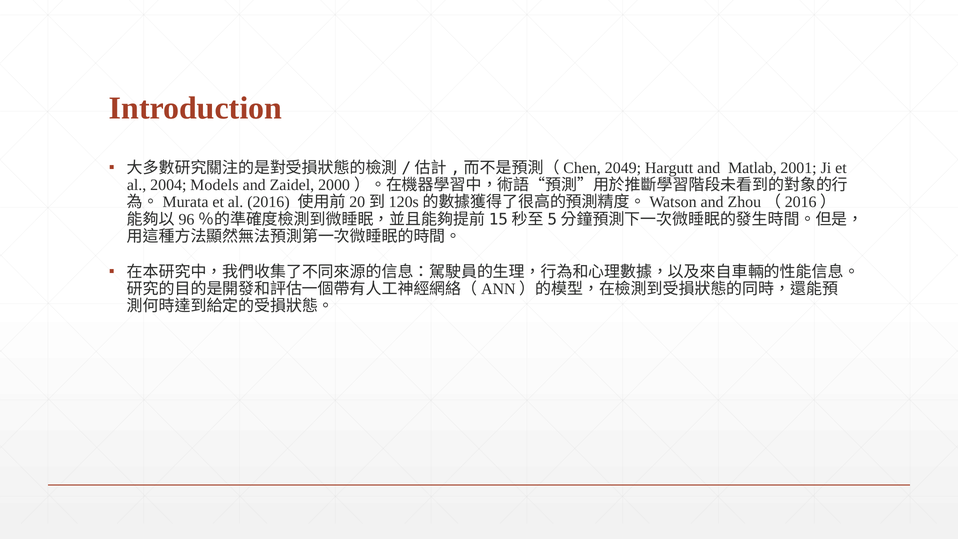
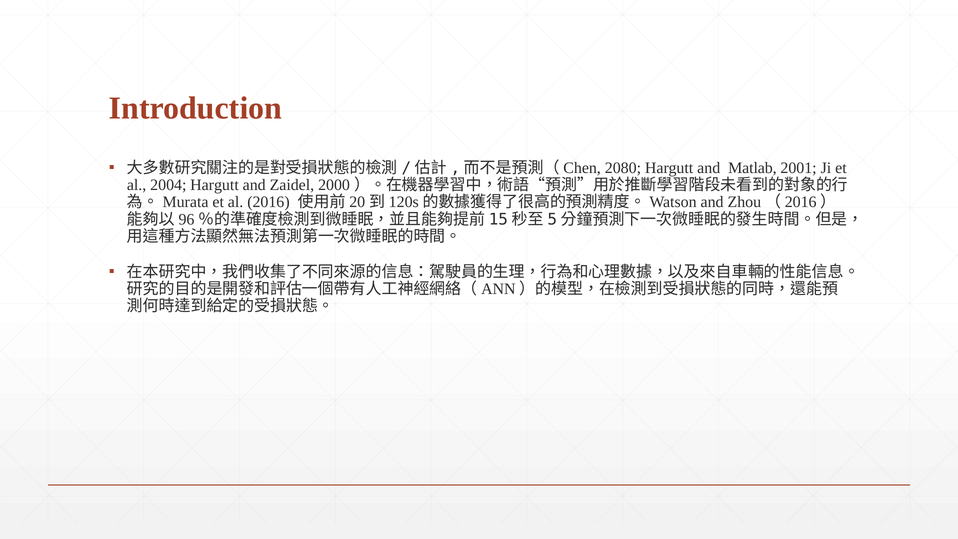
2049: 2049 -> 2080
2004 Models: Models -> Hargutt
